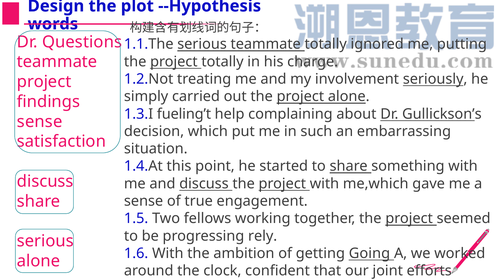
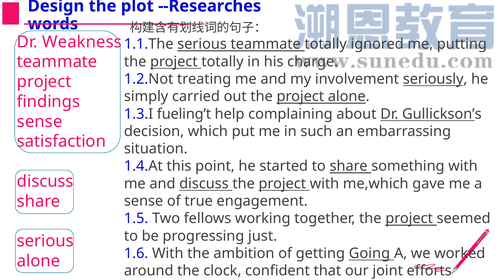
--Hypothesis: --Hypothesis -> --Researches
Questions: Questions -> Weakness
rely: rely -> just
